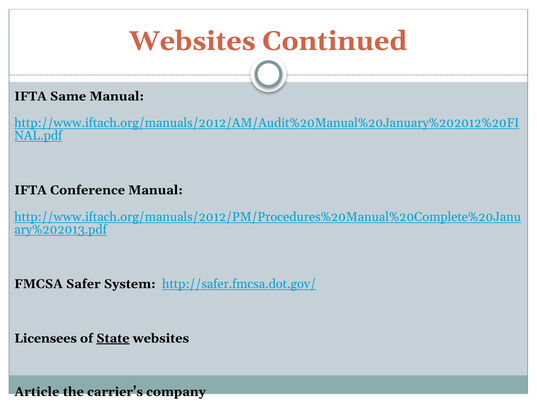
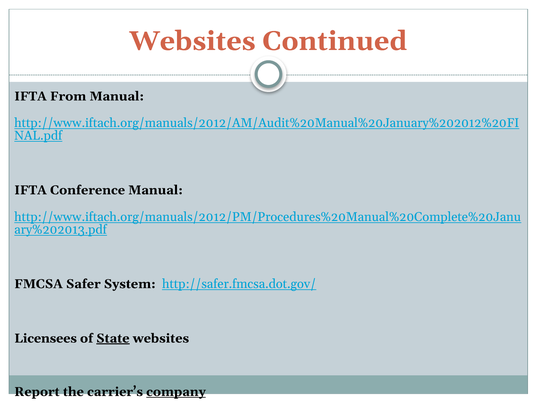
Same: Same -> From
Article: Article -> Report
company underline: none -> present
